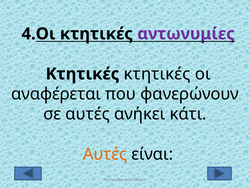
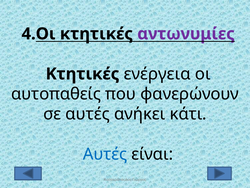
Κτητικές κτητικές: κτητικές -> ενέργεια
αναφέρεται: αναφέρεται -> αυτοπαθείς
Αυτές at (105, 154) colour: orange -> blue
